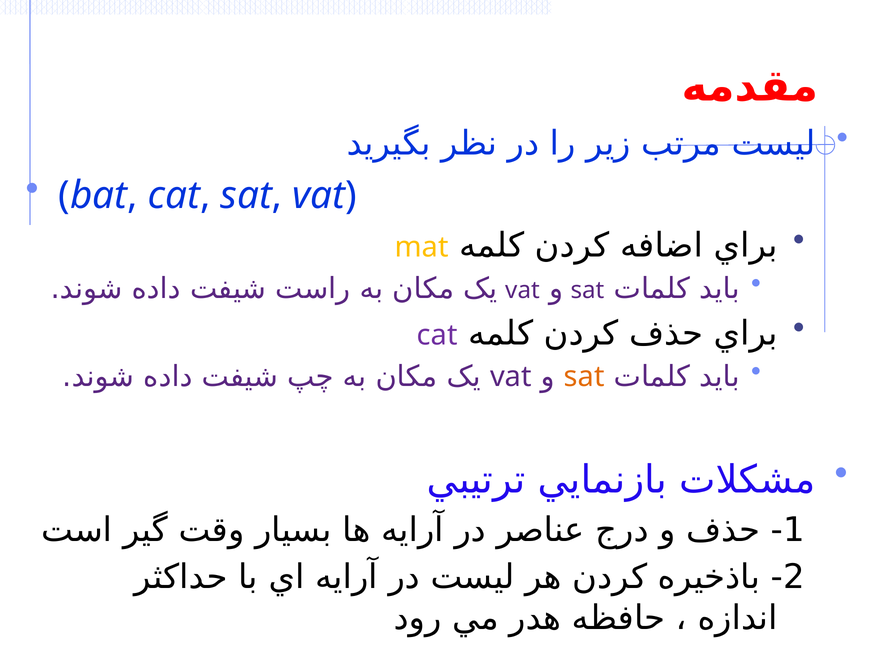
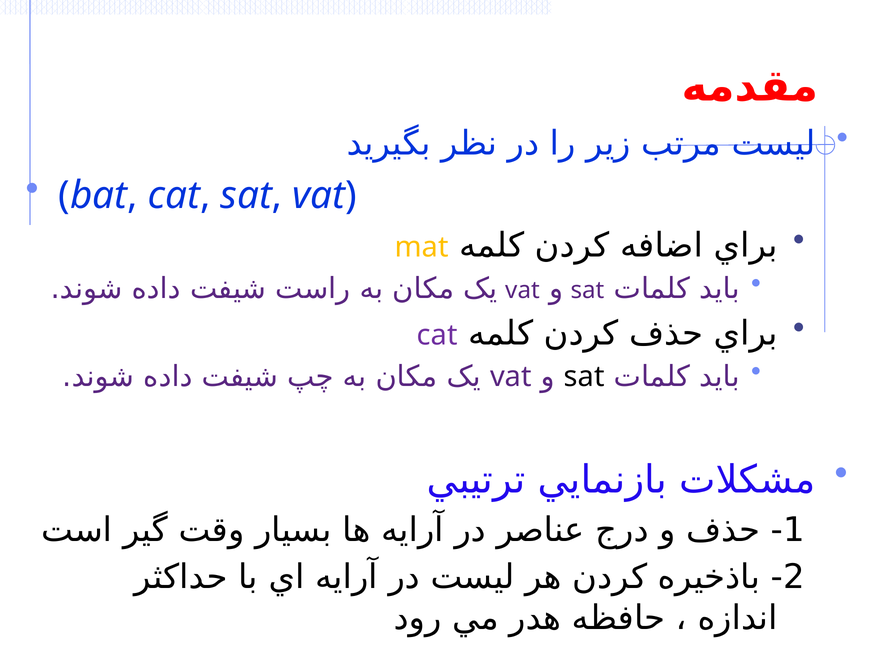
sat at (584, 377) colour: orange -> black
